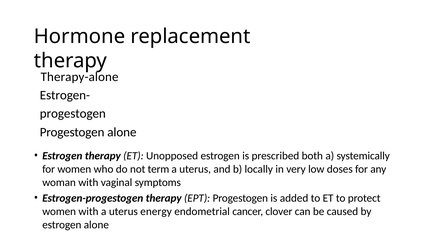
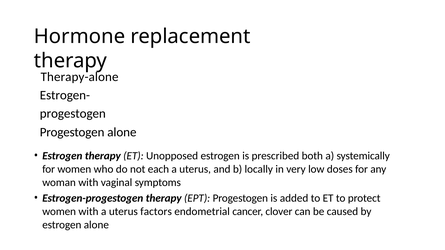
term: term -> each
energy: energy -> factors
